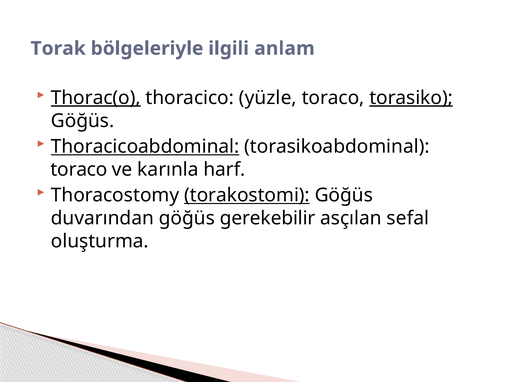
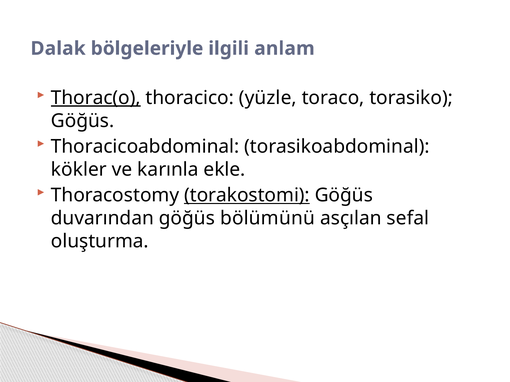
Torak: Torak -> Dalak
torasiko underline: present -> none
Thoracicoabdominal underline: present -> none
toraco at (79, 170): toraco -> kökler
harf: harf -> ekle
gerekebilir: gerekebilir -> bölümünü
